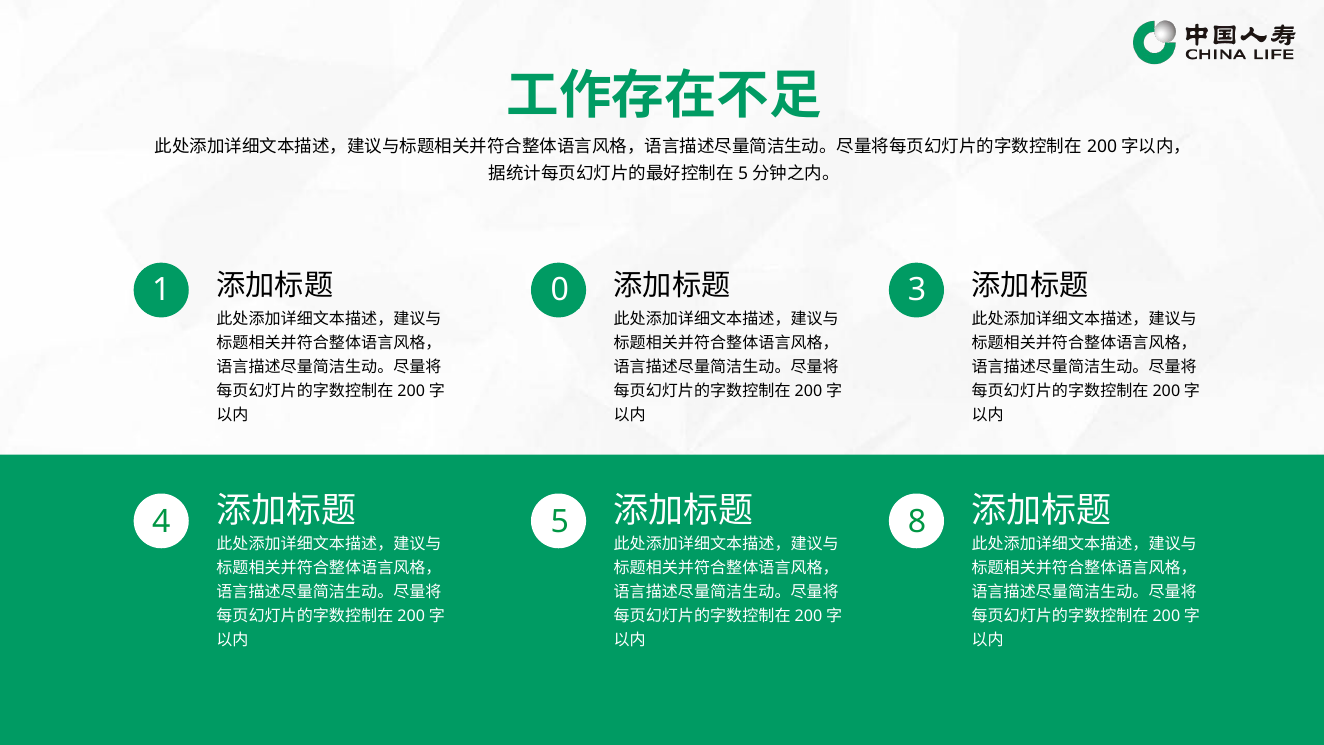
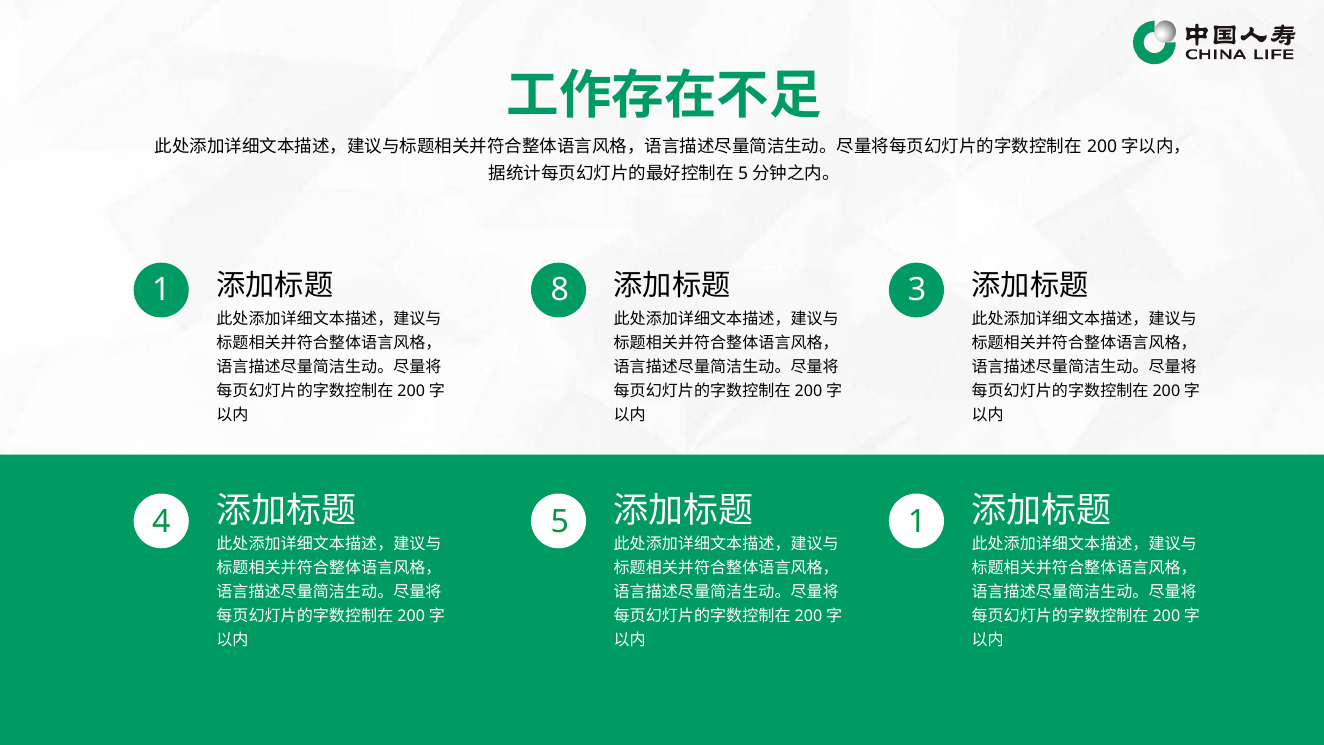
0: 0 -> 8
5 8: 8 -> 1
